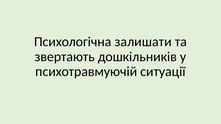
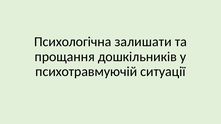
звертають: звертають -> прощання
